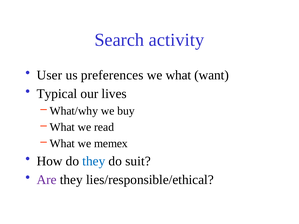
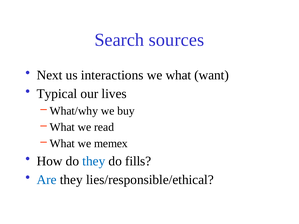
activity: activity -> sources
User: User -> Next
preferences: preferences -> interactions
suit: suit -> fills
Are colour: purple -> blue
